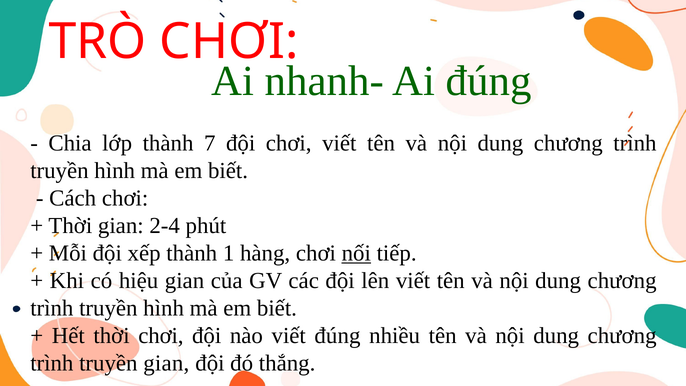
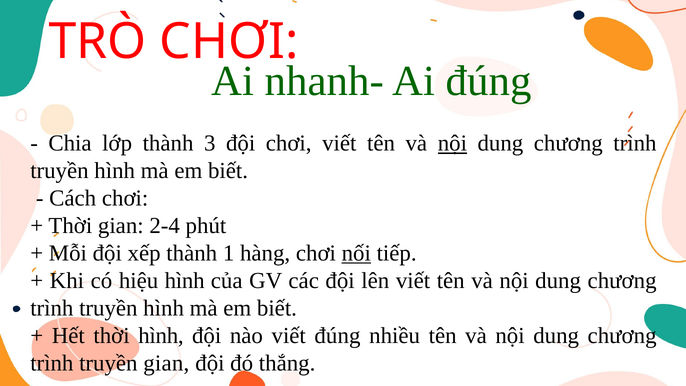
7: 7 -> 3
nội at (452, 143) underline: none -> present
hiệu gian: gian -> hình
thời chơi: chơi -> hình
